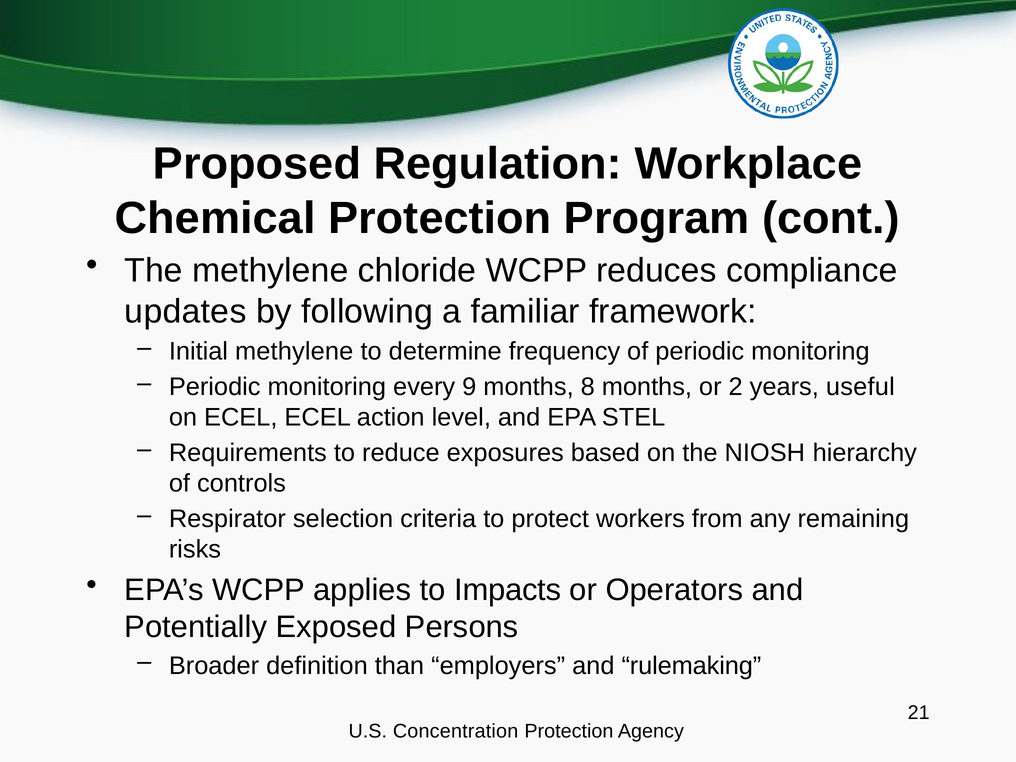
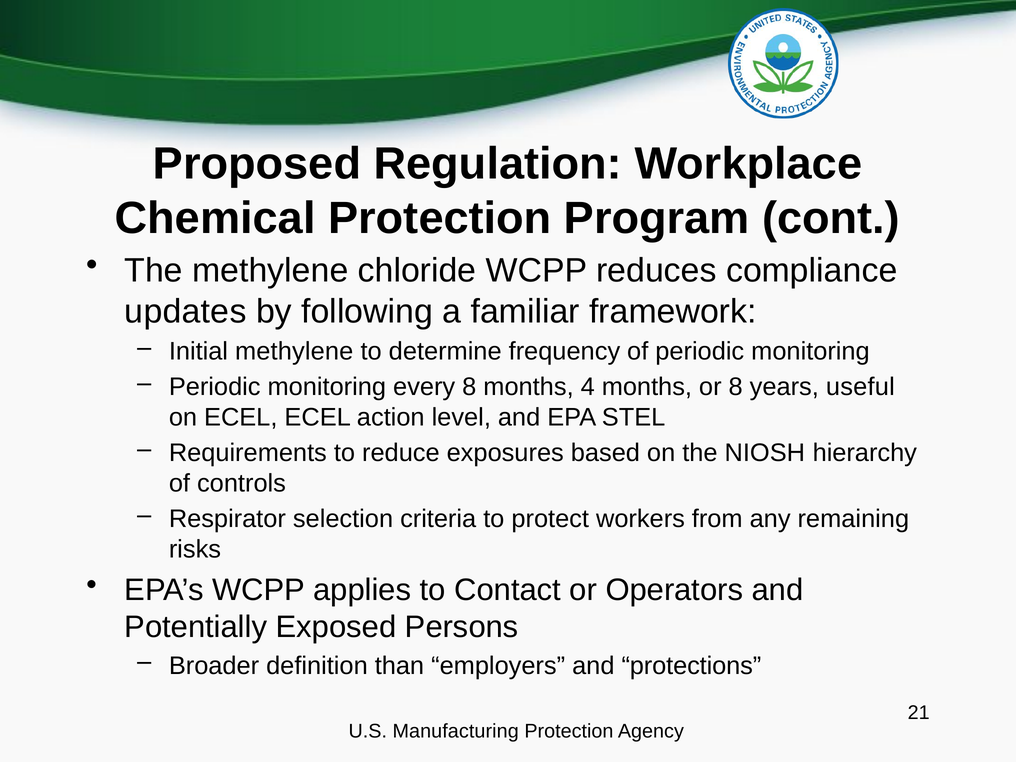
every 9: 9 -> 8
8: 8 -> 4
or 2: 2 -> 8
Impacts: Impacts -> Contact
rulemaking: rulemaking -> protections
Concentration: Concentration -> Manufacturing
